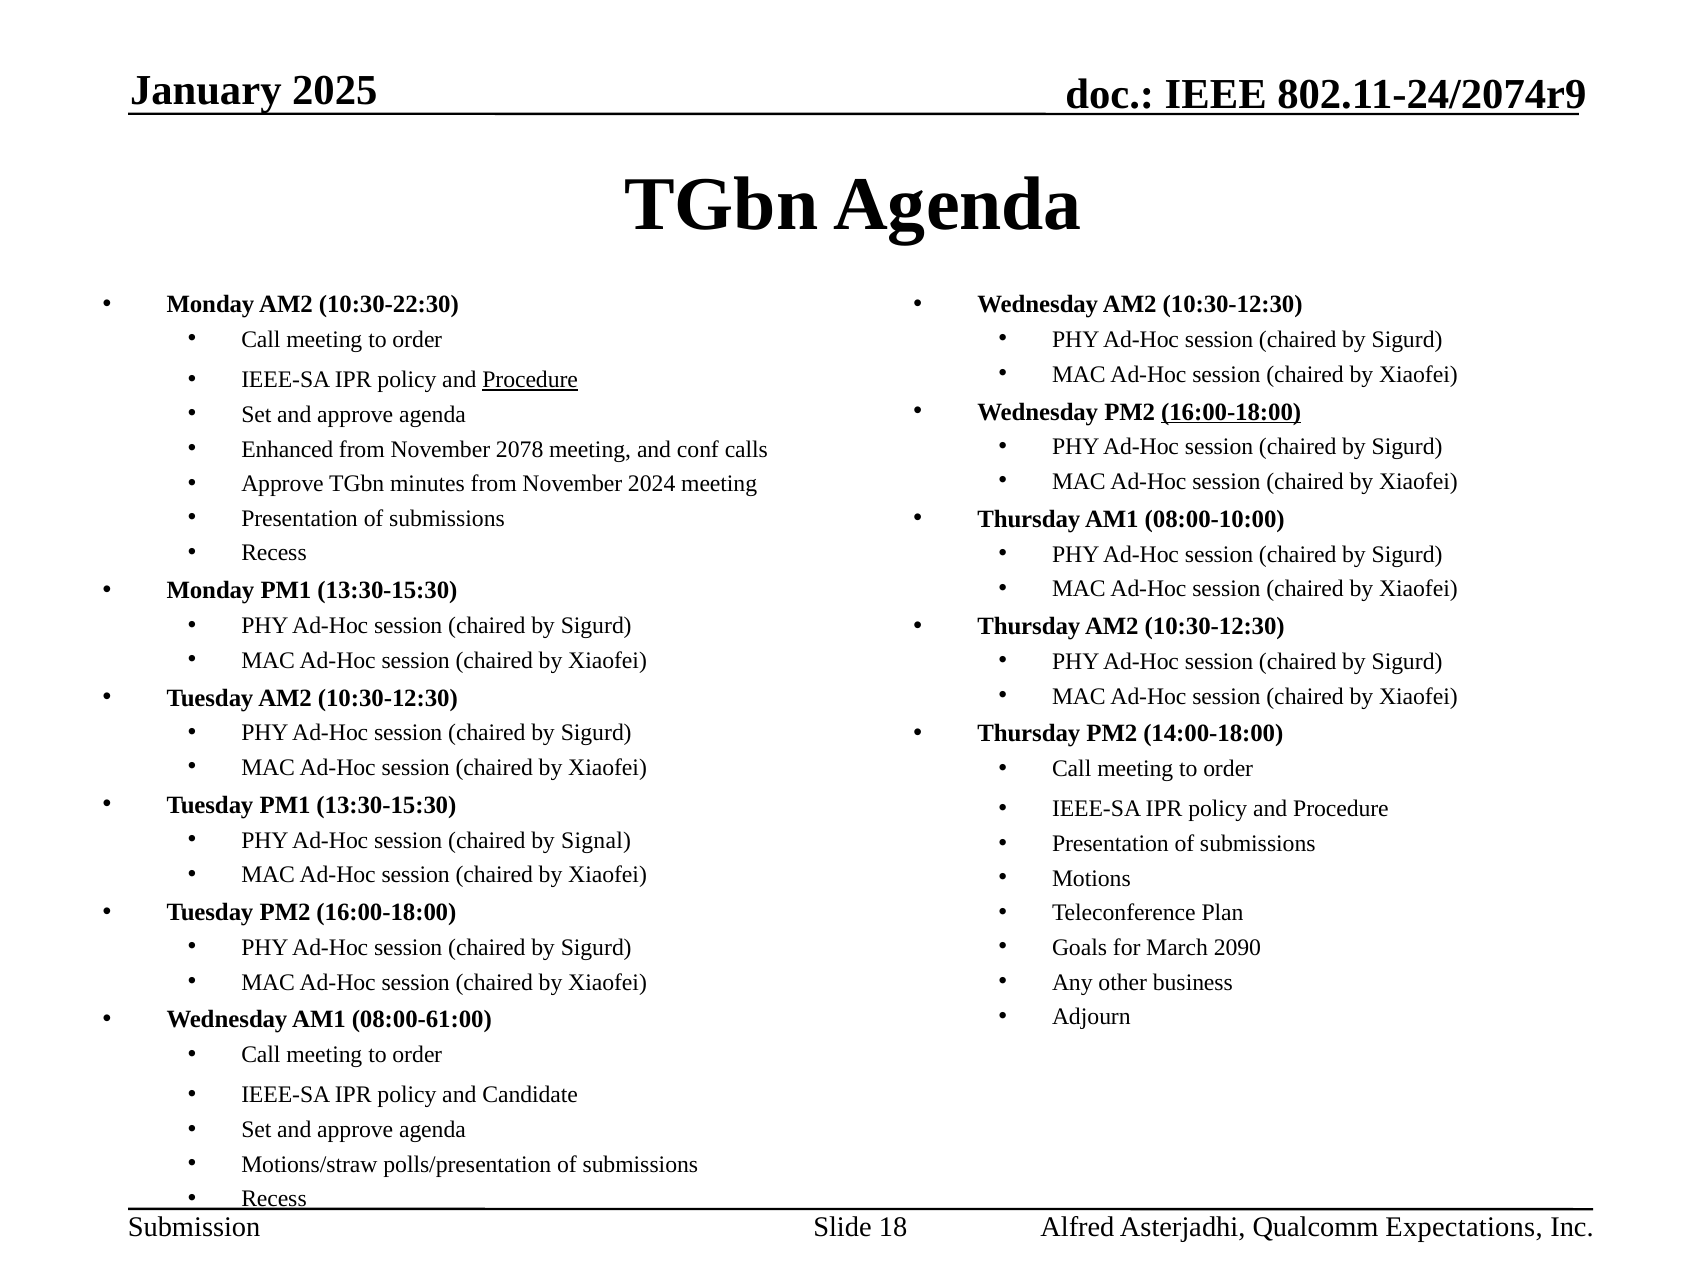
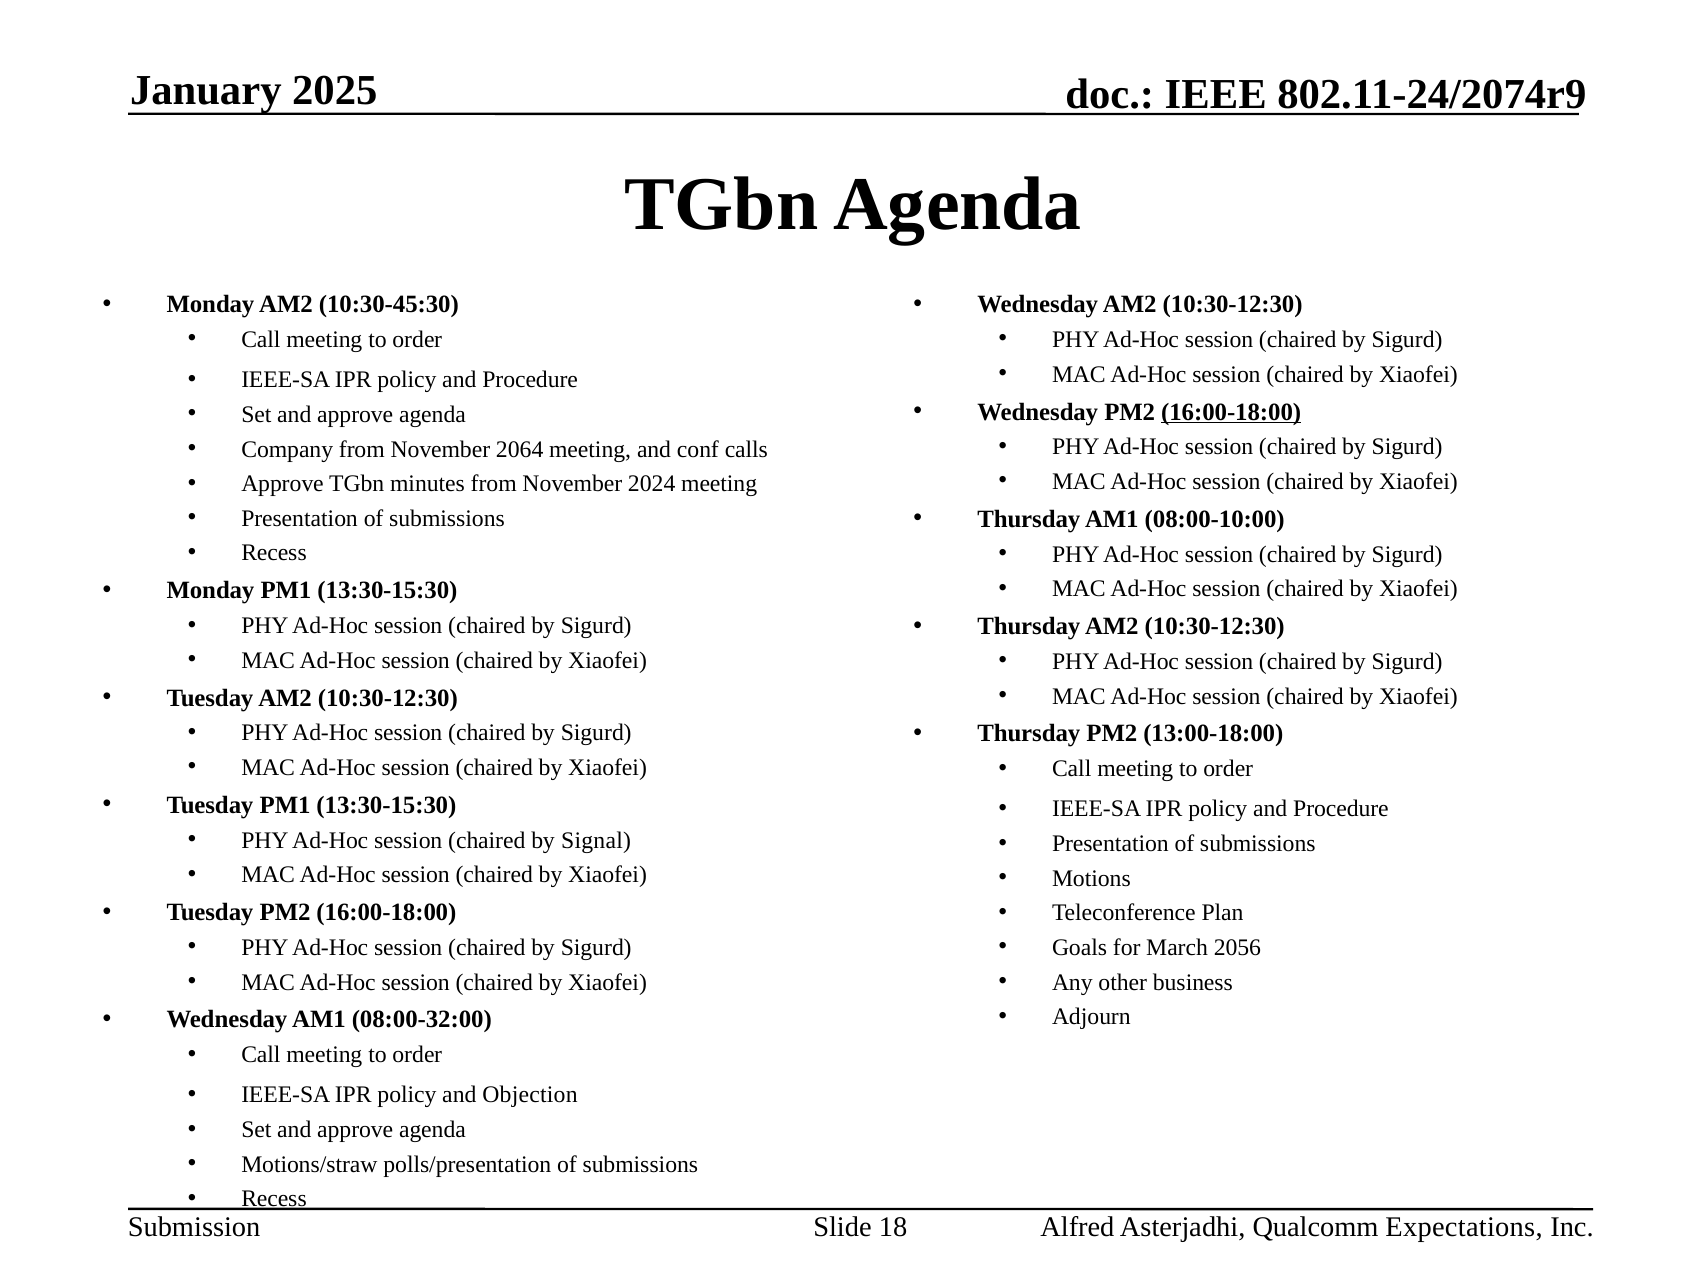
10:30-22:30: 10:30-22:30 -> 10:30-45:30
Procedure at (530, 380) underline: present -> none
Enhanced: Enhanced -> Company
2078: 2078 -> 2064
14:00-18:00: 14:00-18:00 -> 13:00-18:00
2090: 2090 -> 2056
08:00-61:00: 08:00-61:00 -> 08:00-32:00
Candidate: Candidate -> Objection
